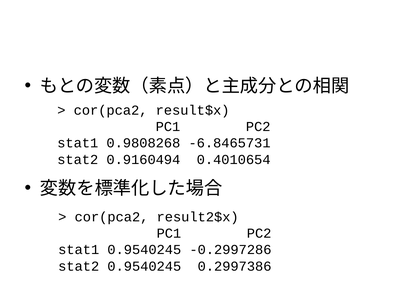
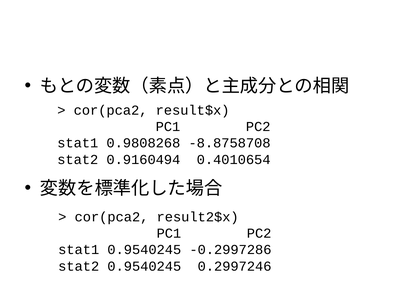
-6.8465731: -6.8465731 -> -8.8758708
0.2997386: 0.2997386 -> 0.2997246
